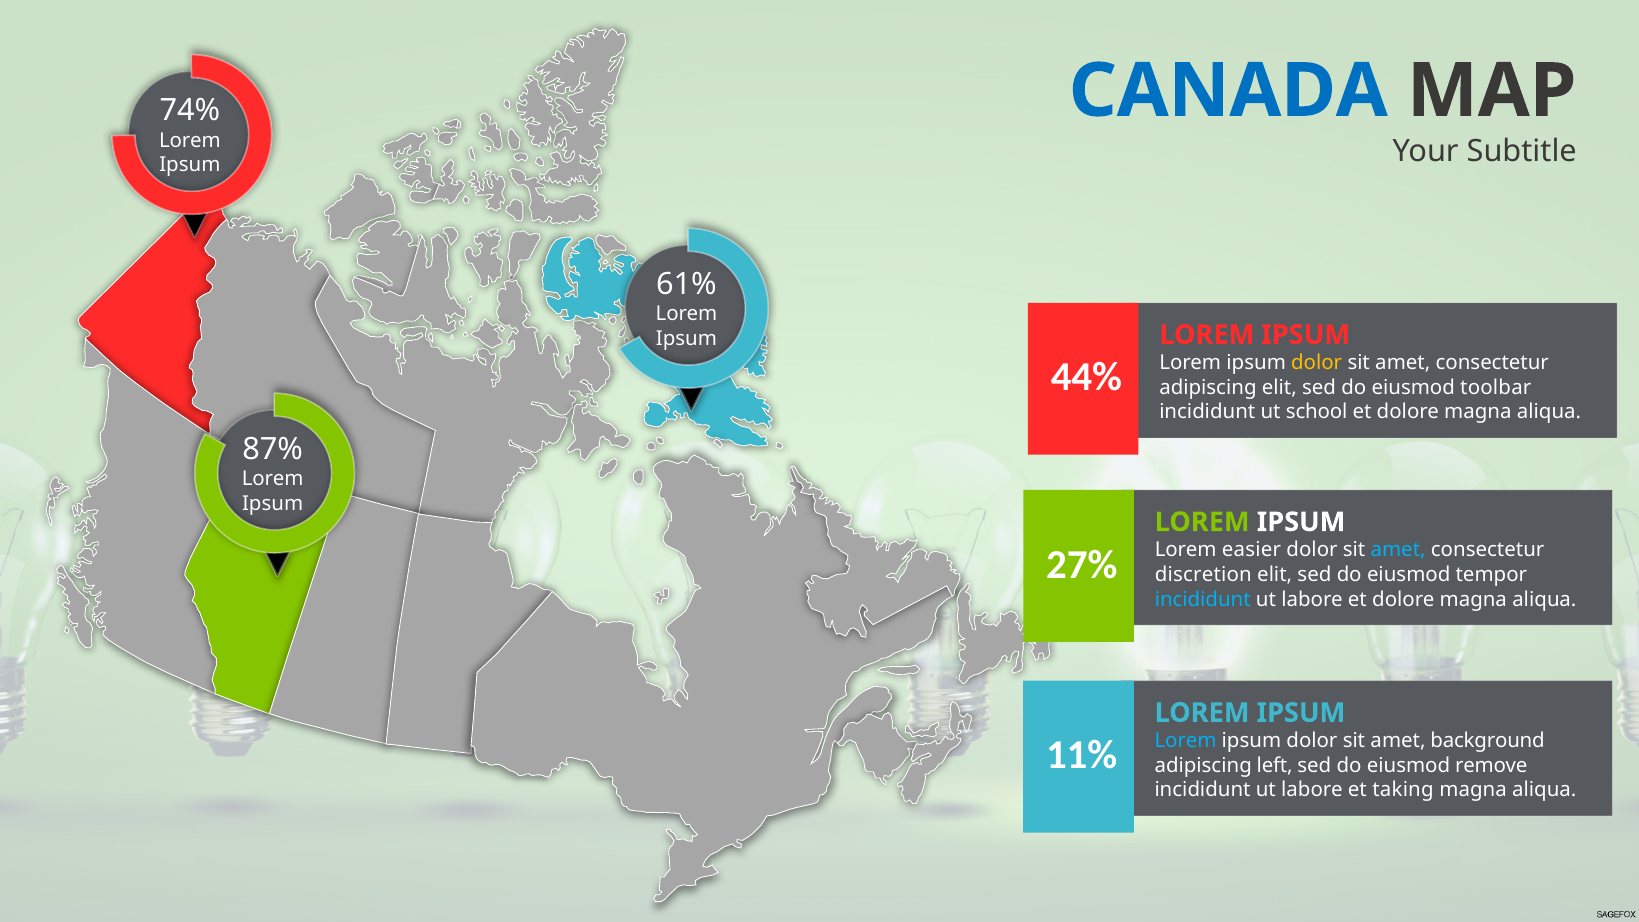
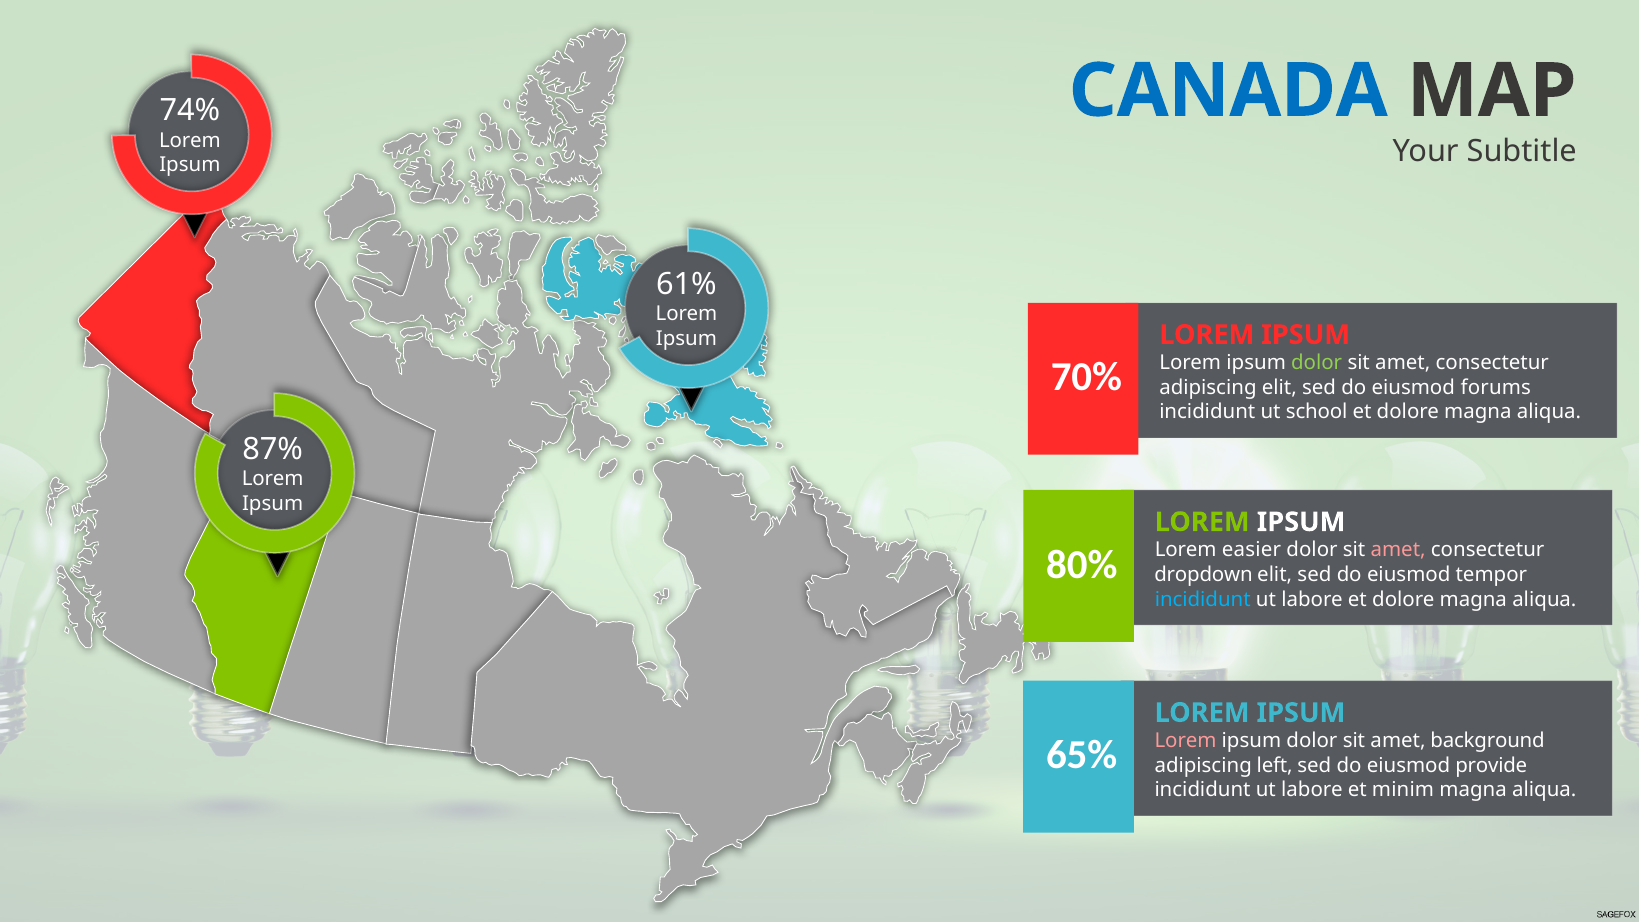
dolor at (1317, 363) colour: yellow -> light green
44%: 44% -> 70%
toolbar: toolbar -> forums
amet at (1398, 550) colour: light blue -> pink
27%: 27% -> 80%
discretion: discretion -> dropdown
Lorem at (1186, 741) colour: light blue -> pink
11%: 11% -> 65%
remove: remove -> provide
taking: taking -> minim
